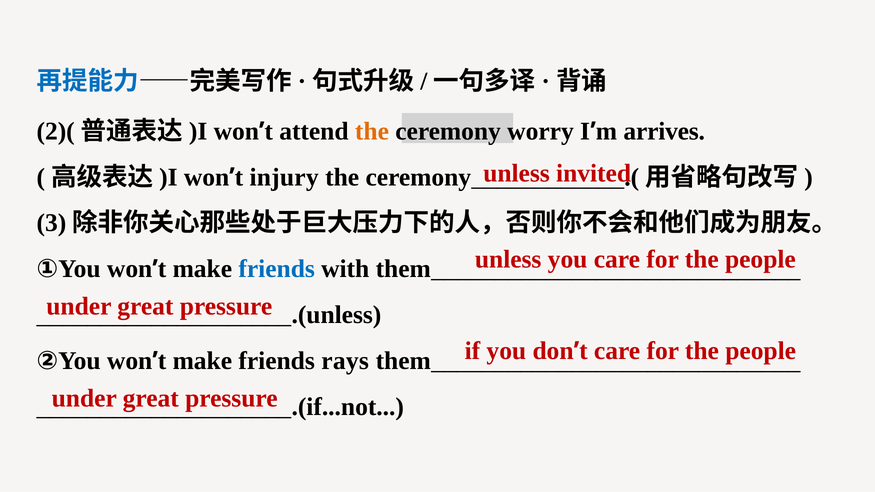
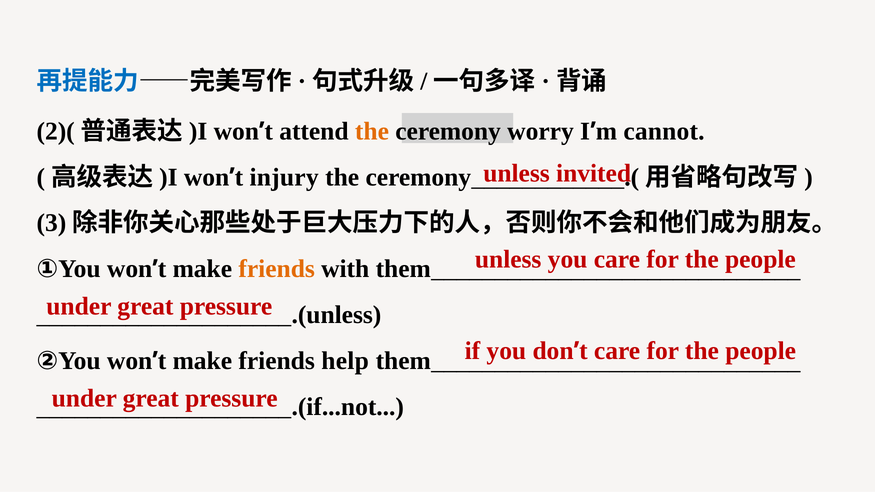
arrives: arrives -> cannot
friends at (277, 269) colour: blue -> orange
rays: rays -> help
